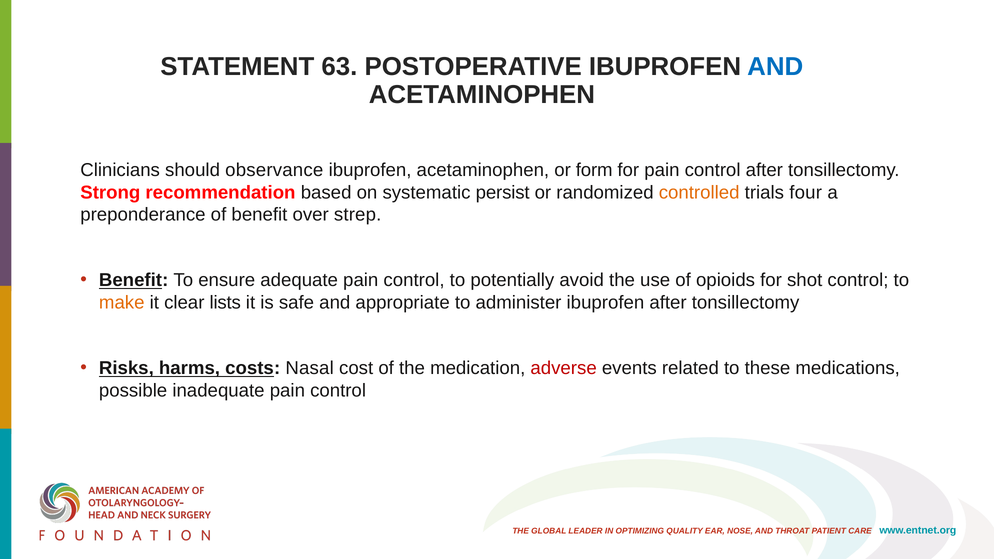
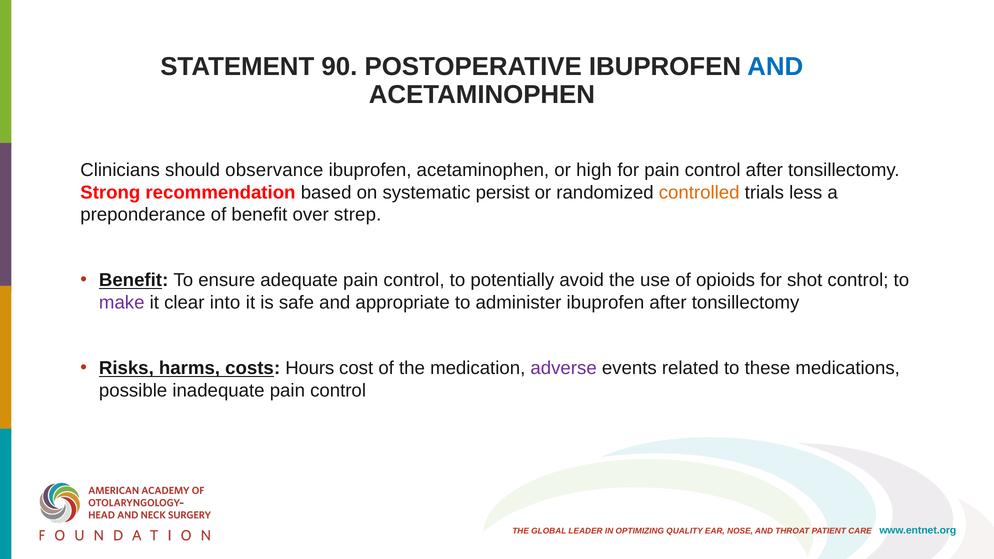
63: 63 -> 90
form: form -> high
four: four -> less
make colour: orange -> purple
lists: lists -> into
Nasal: Nasal -> Hours
adverse colour: red -> purple
